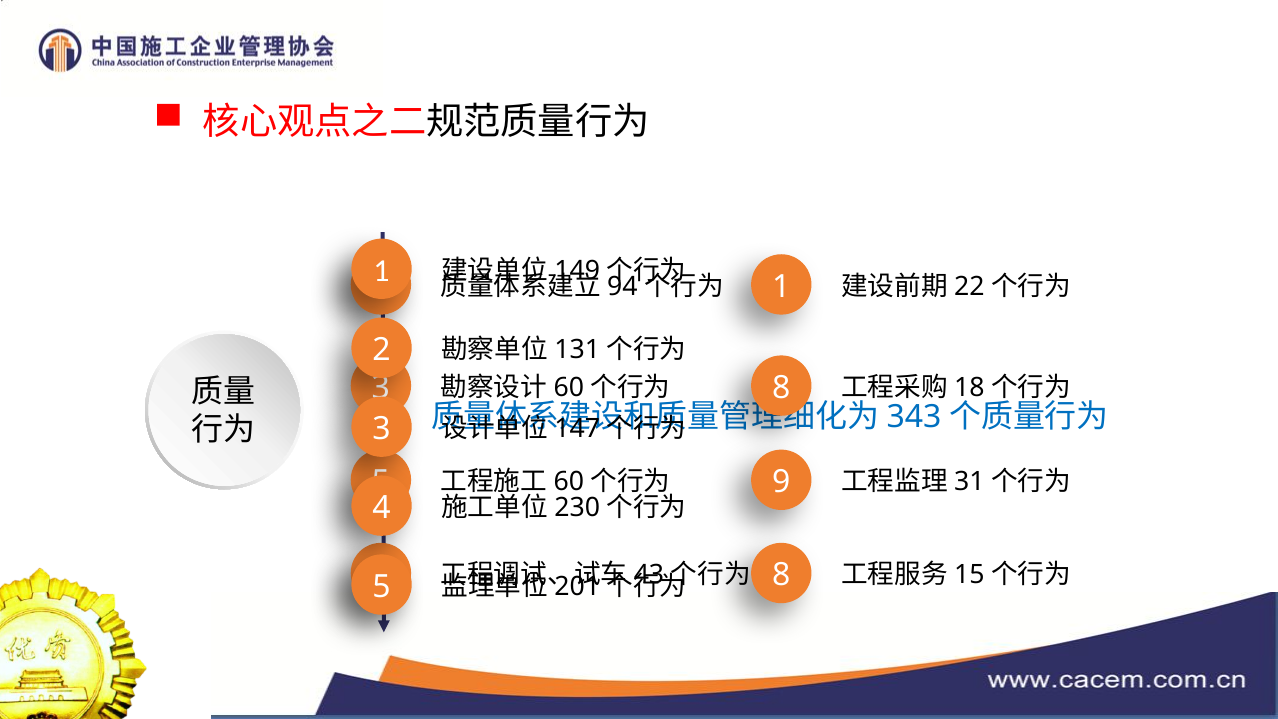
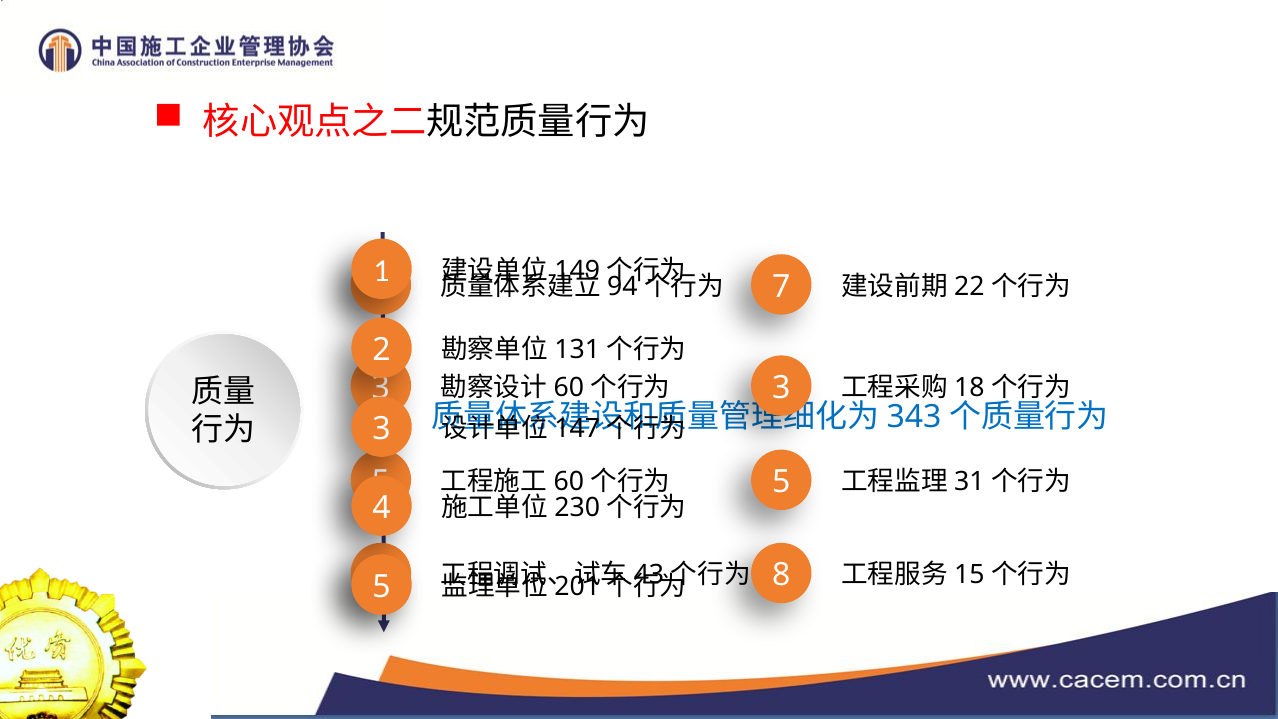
1 at (781, 287): 1 -> 7
8 at (781, 388): 8 -> 3
9 at (781, 482): 9 -> 5
